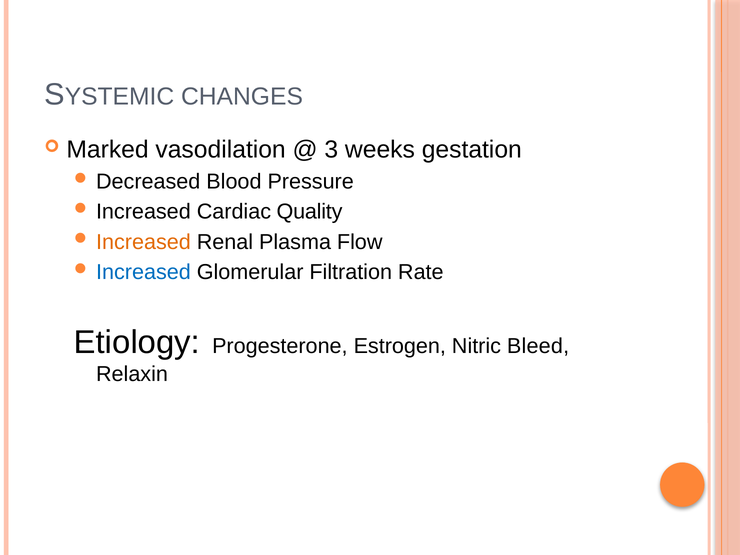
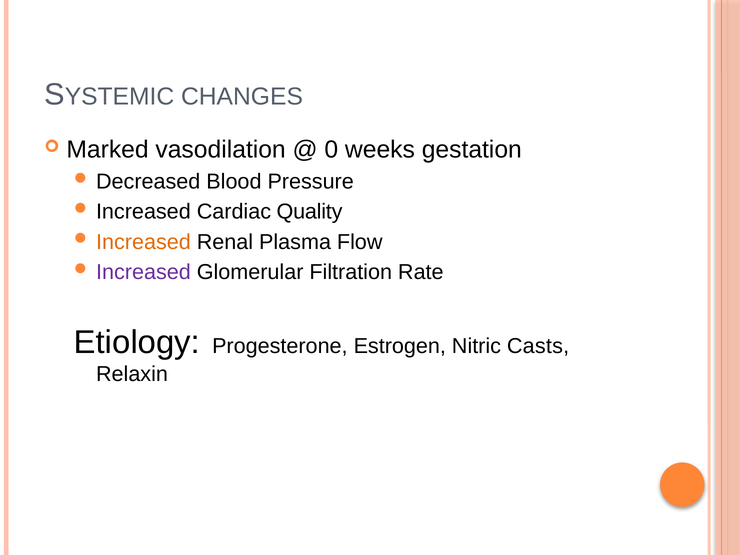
3: 3 -> 0
Increased at (143, 272) colour: blue -> purple
Bleed: Bleed -> Casts
